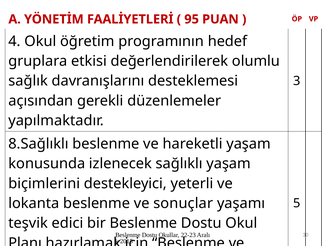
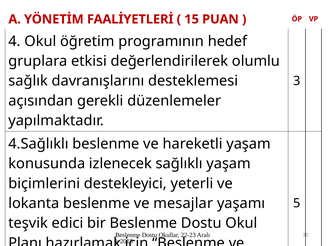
95: 95 -> 15
8.Sağlıklı: 8.Sağlıklı -> 4.Sağlıklı
sonuçlar: sonuçlar -> mesajlar
